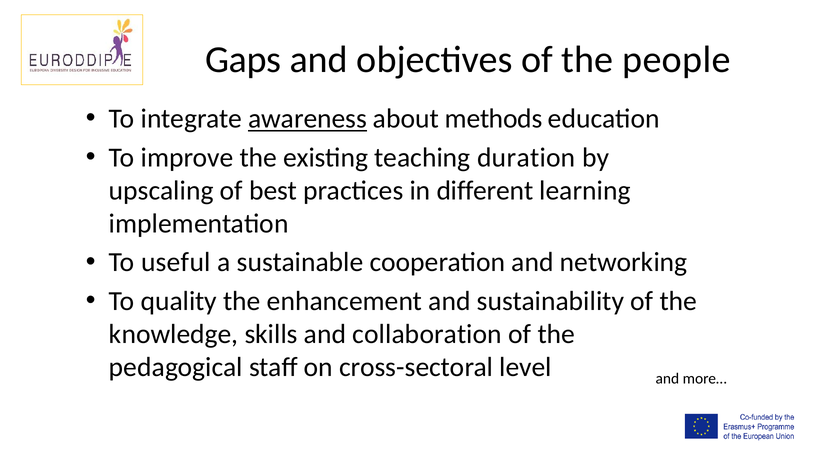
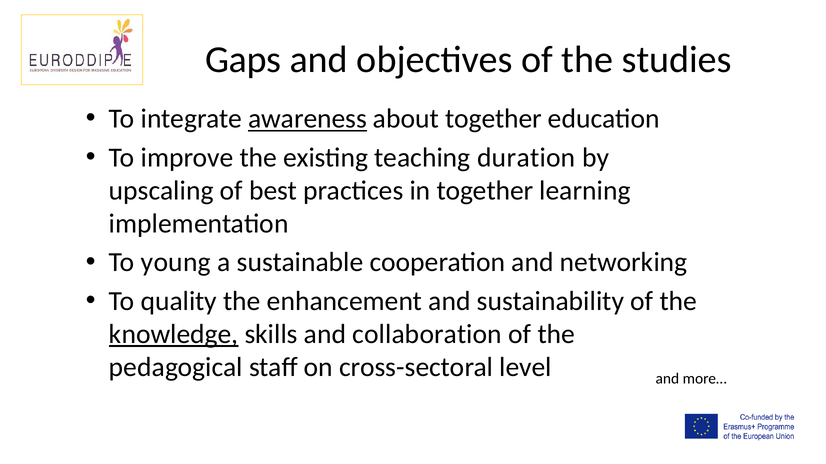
people: people -> studies
about methods: methods -> together
in different: different -> together
useful: useful -> young
knowledge underline: none -> present
